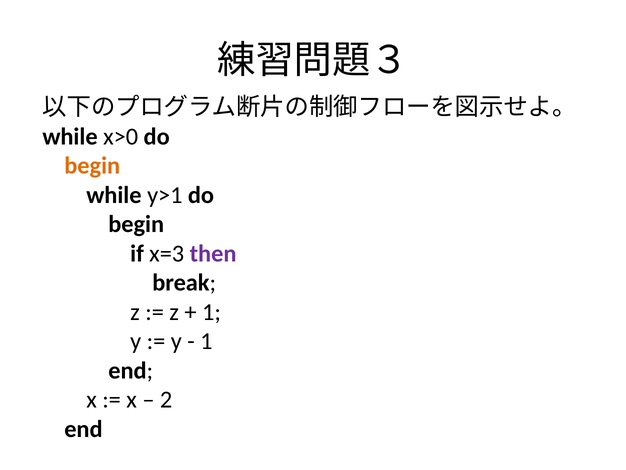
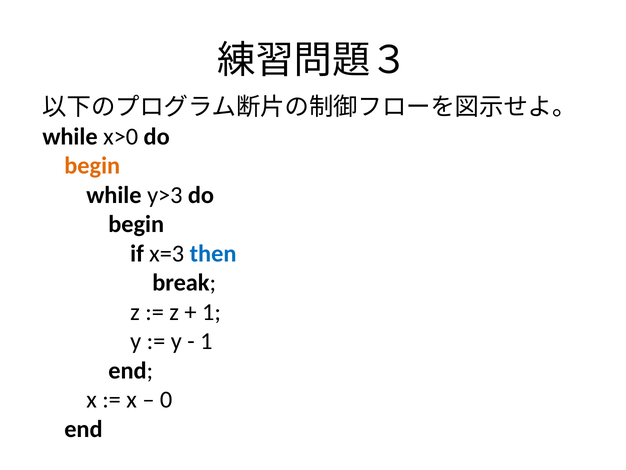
y>1: y>1 -> y>3
then colour: purple -> blue
2: 2 -> 0
